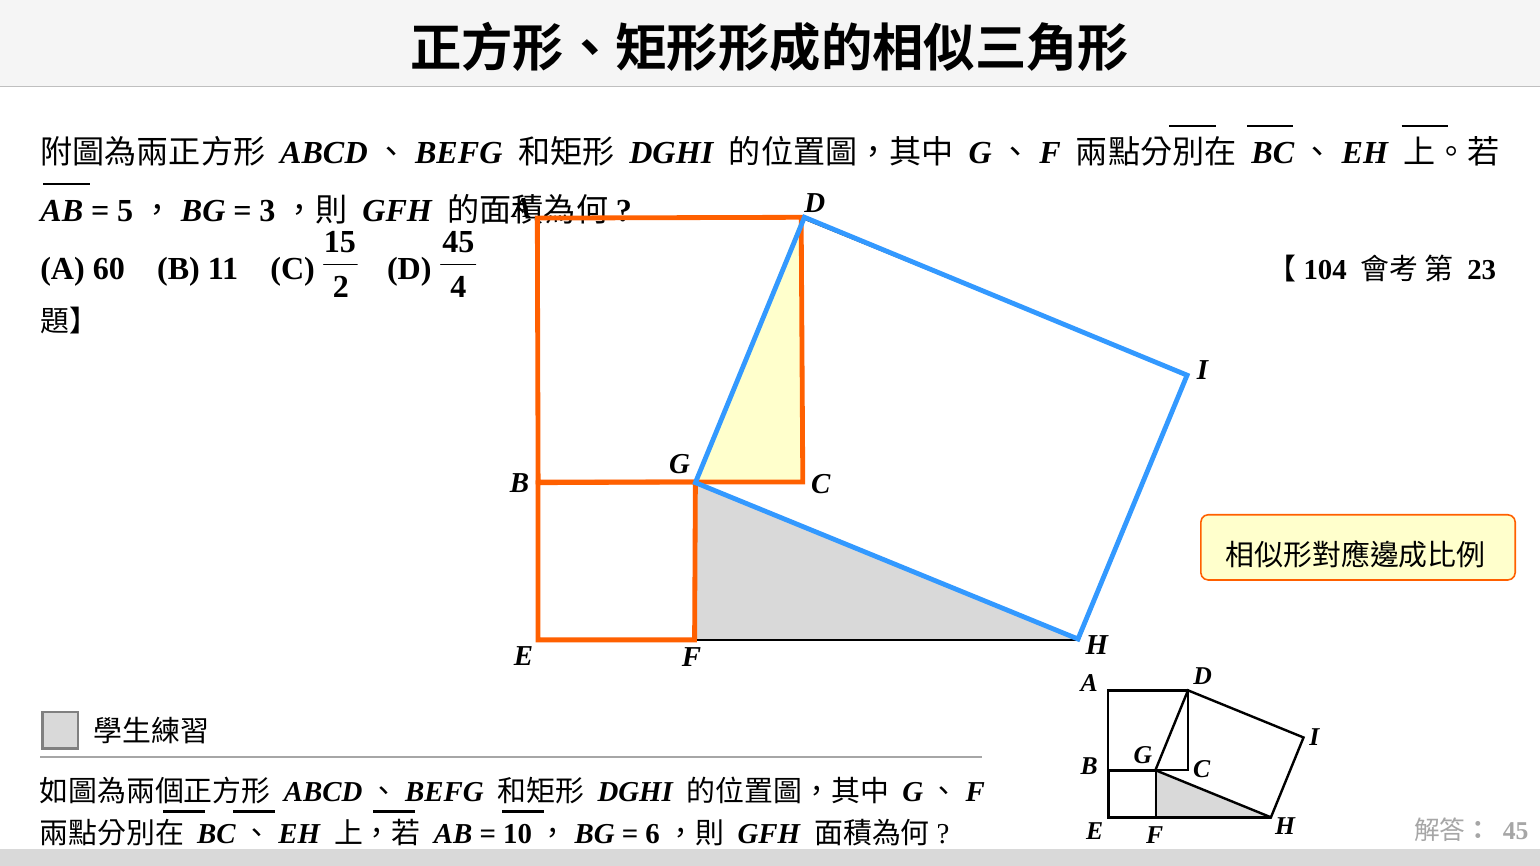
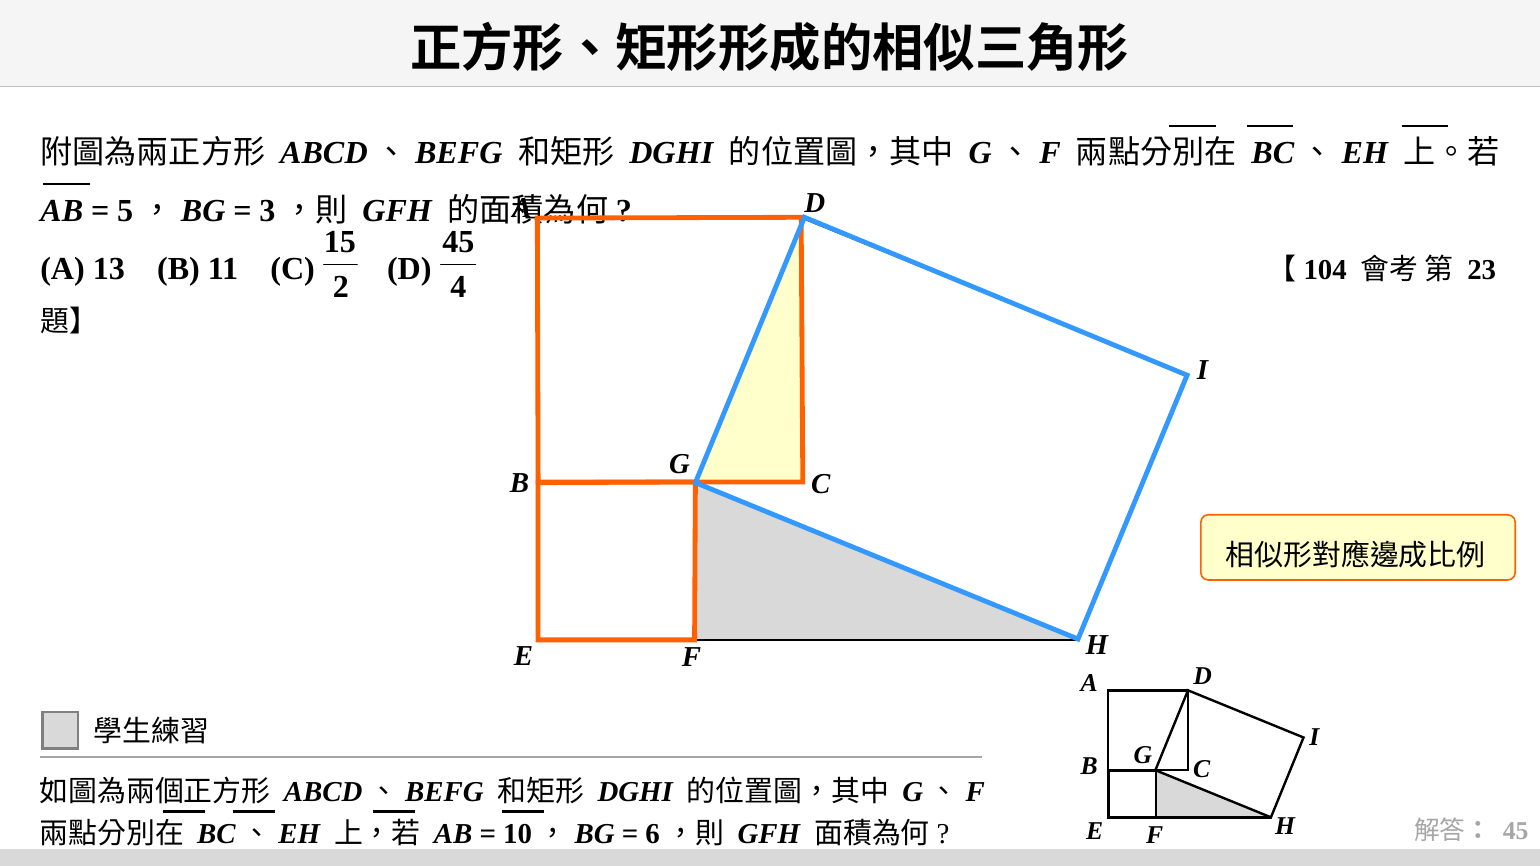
60: 60 -> 13
